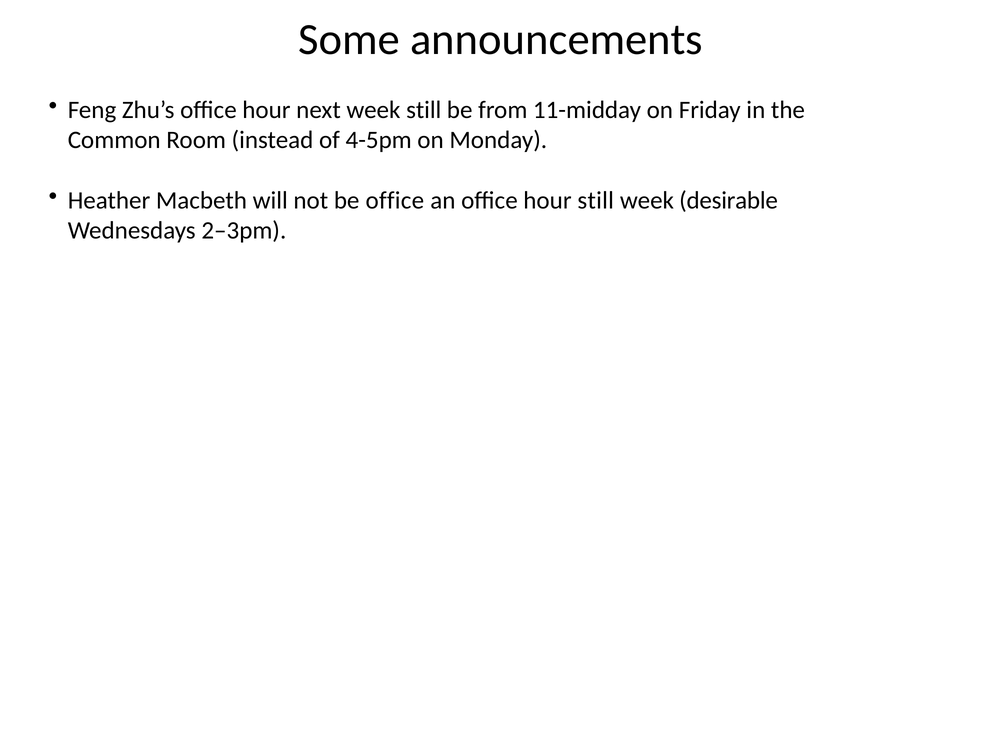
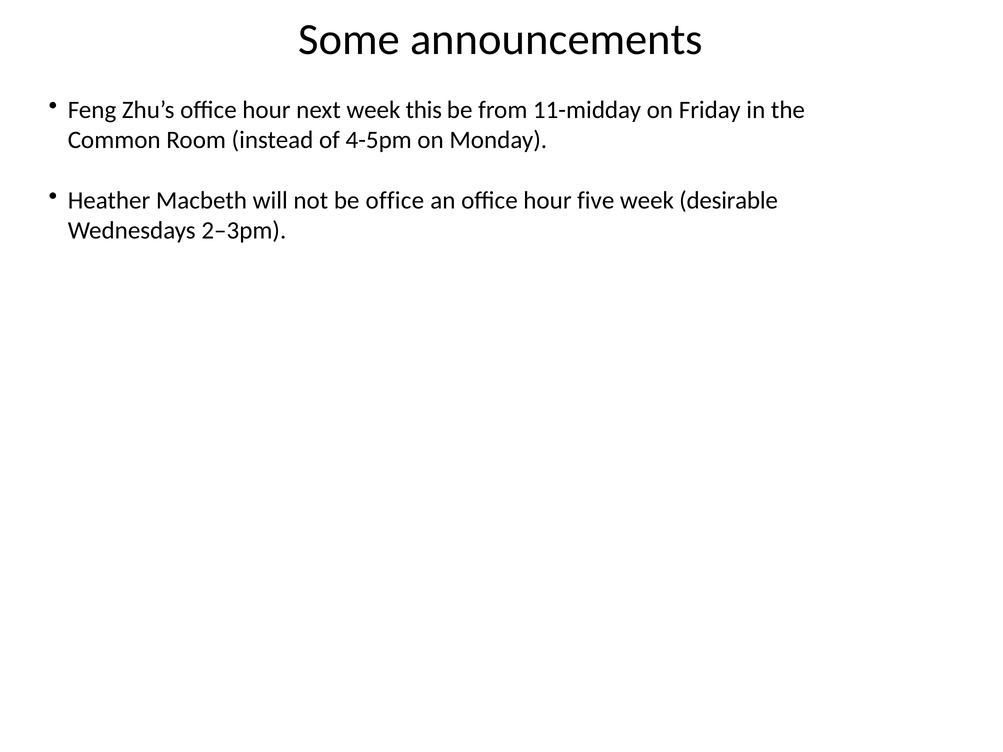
week still: still -> this
hour still: still -> five
